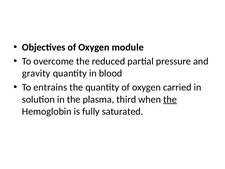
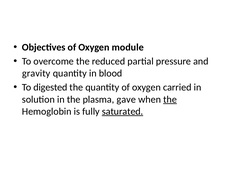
entrains: entrains -> digested
third: third -> gave
saturated underline: none -> present
